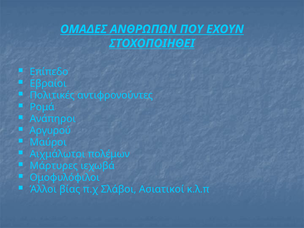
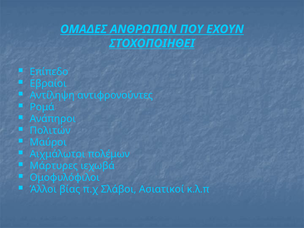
Πολιτικές: Πολιτικές -> Αντίληψη
Αργυρού: Αργυρού -> Πολιτών
